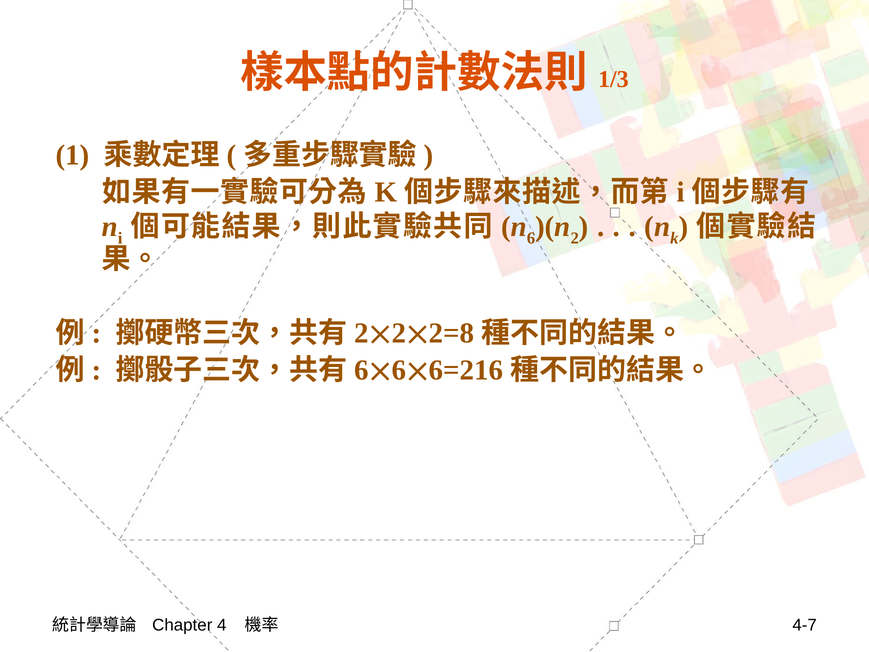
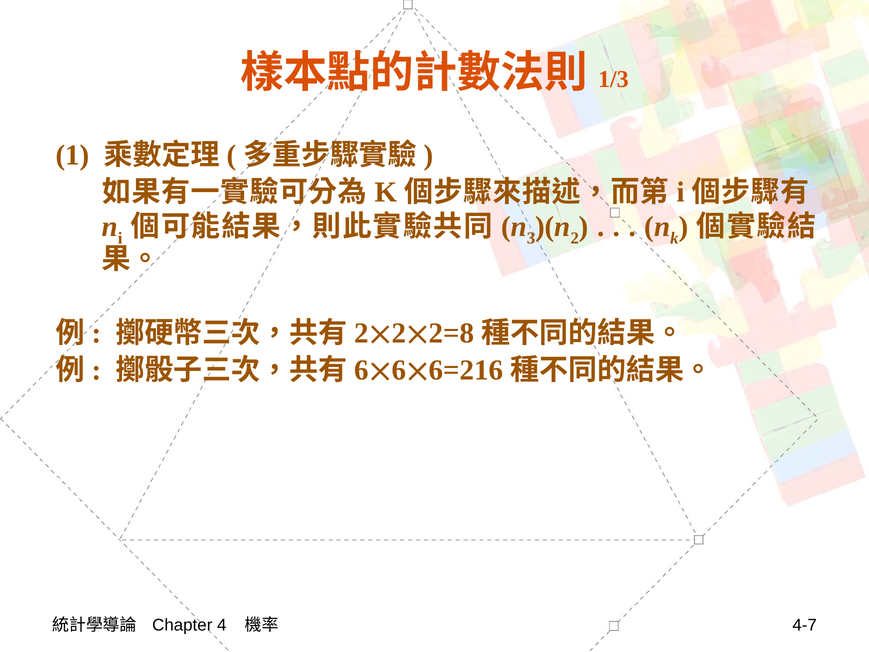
6 at (531, 238): 6 -> 3
